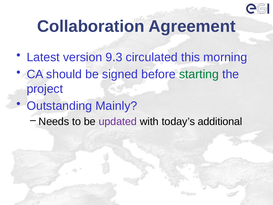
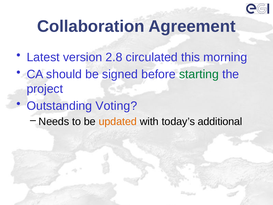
9.3: 9.3 -> 2.8
Mainly: Mainly -> Voting
updated colour: purple -> orange
